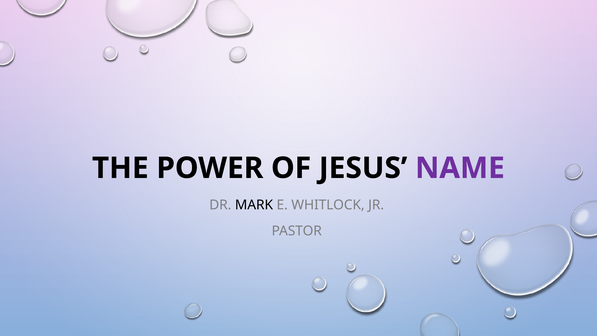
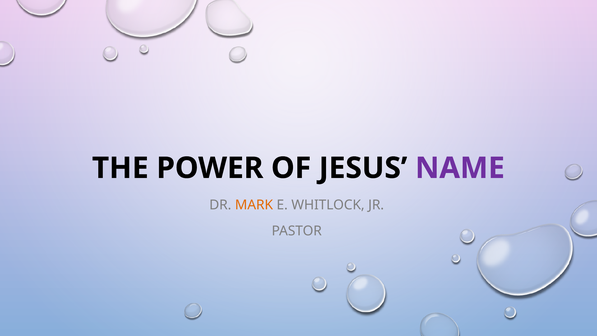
MARK colour: black -> orange
